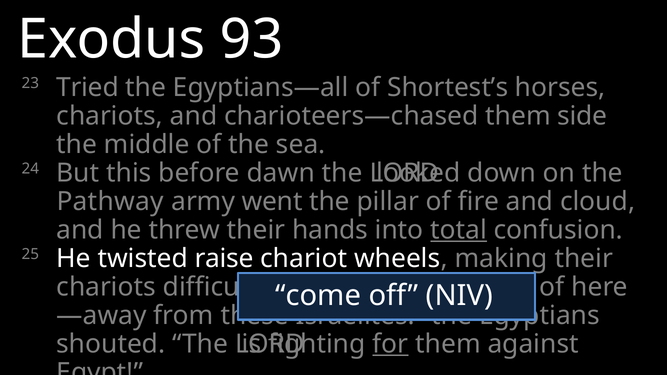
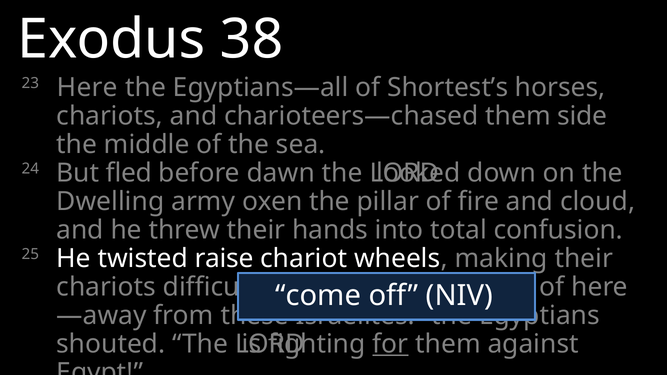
93: 93 -> 38
23 Tried: Tried -> Here
this: this -> fled
Pathway: Pathway -> Dwelling
went: went -> oxen
total underline: present -> none
